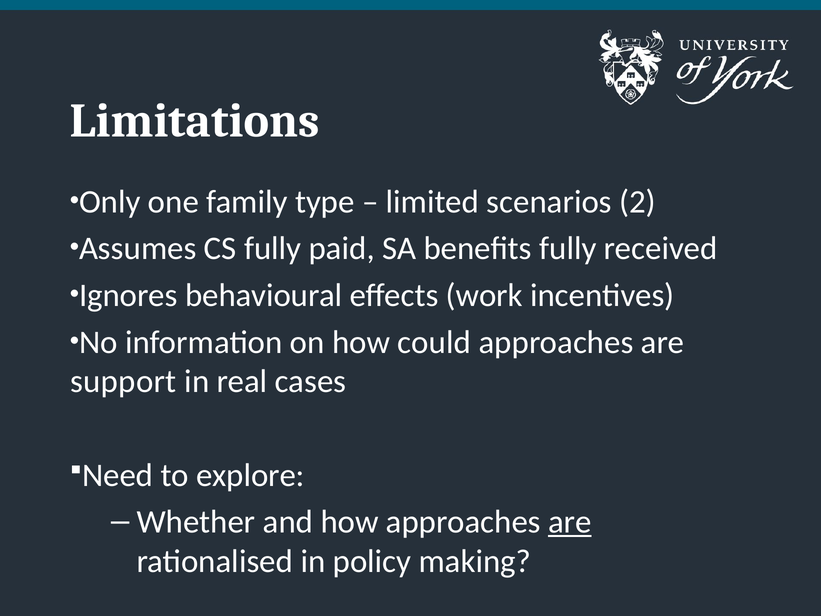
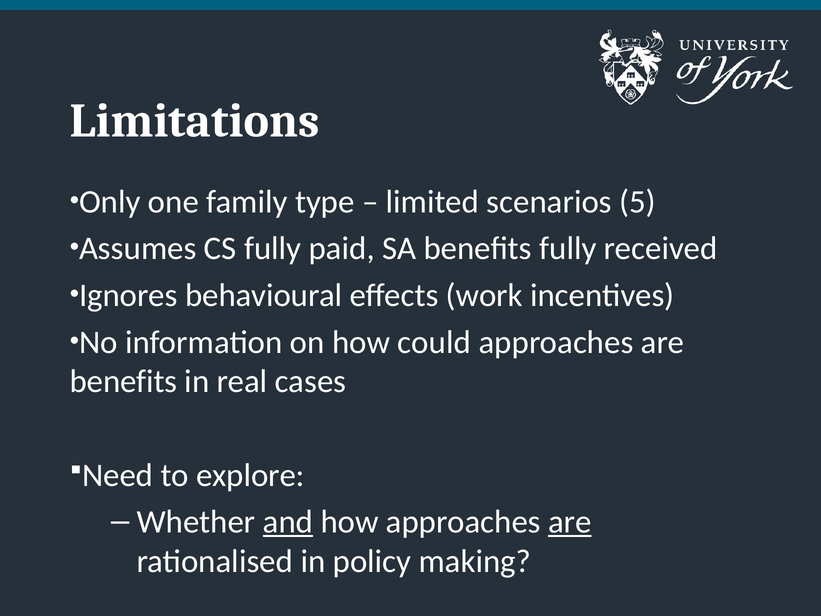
2: 2 -> 5
support at (123, 382): support -> benefits
and underline: none -> present
